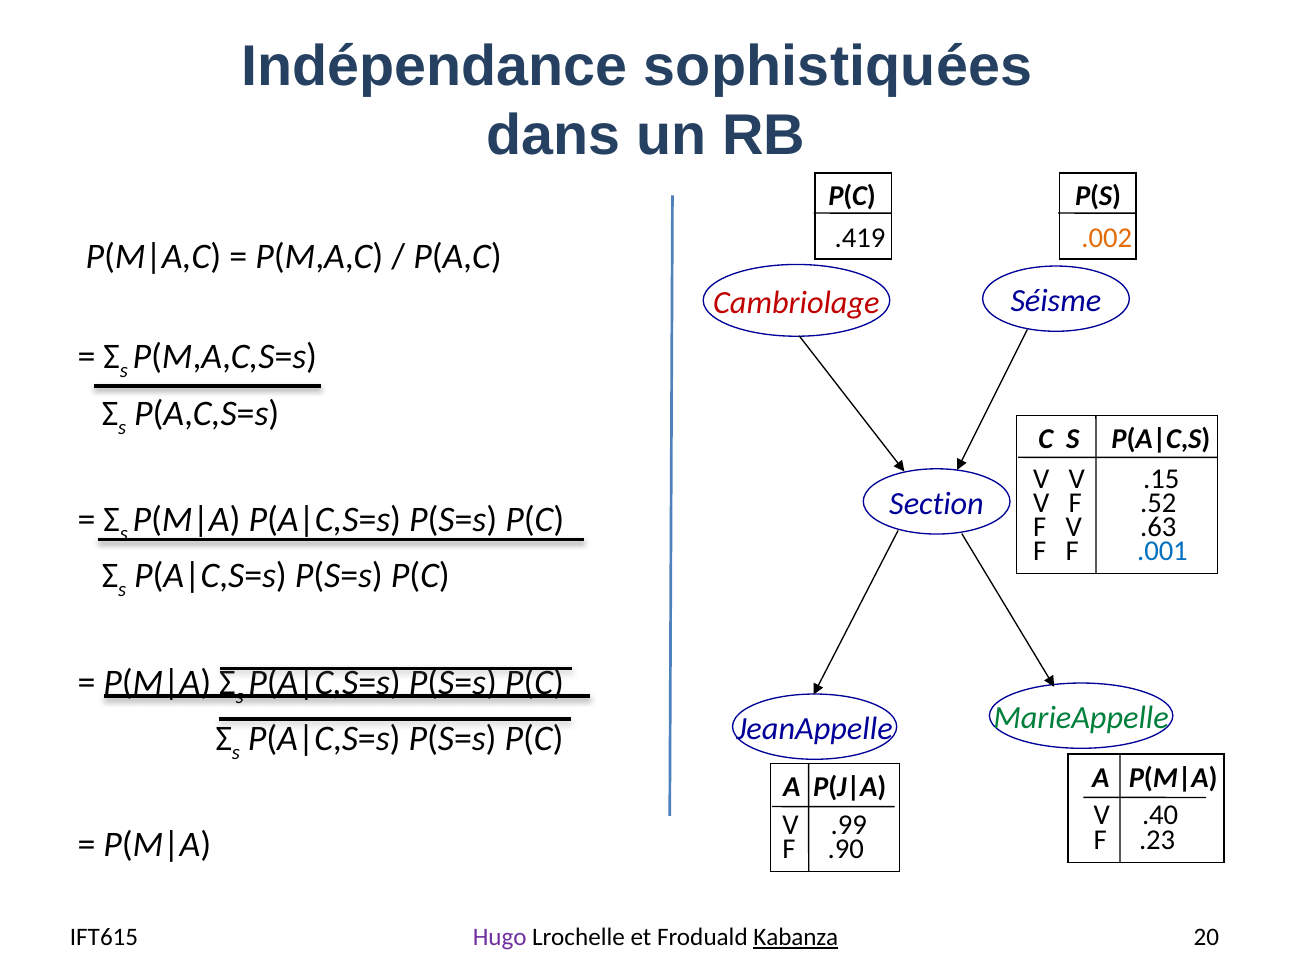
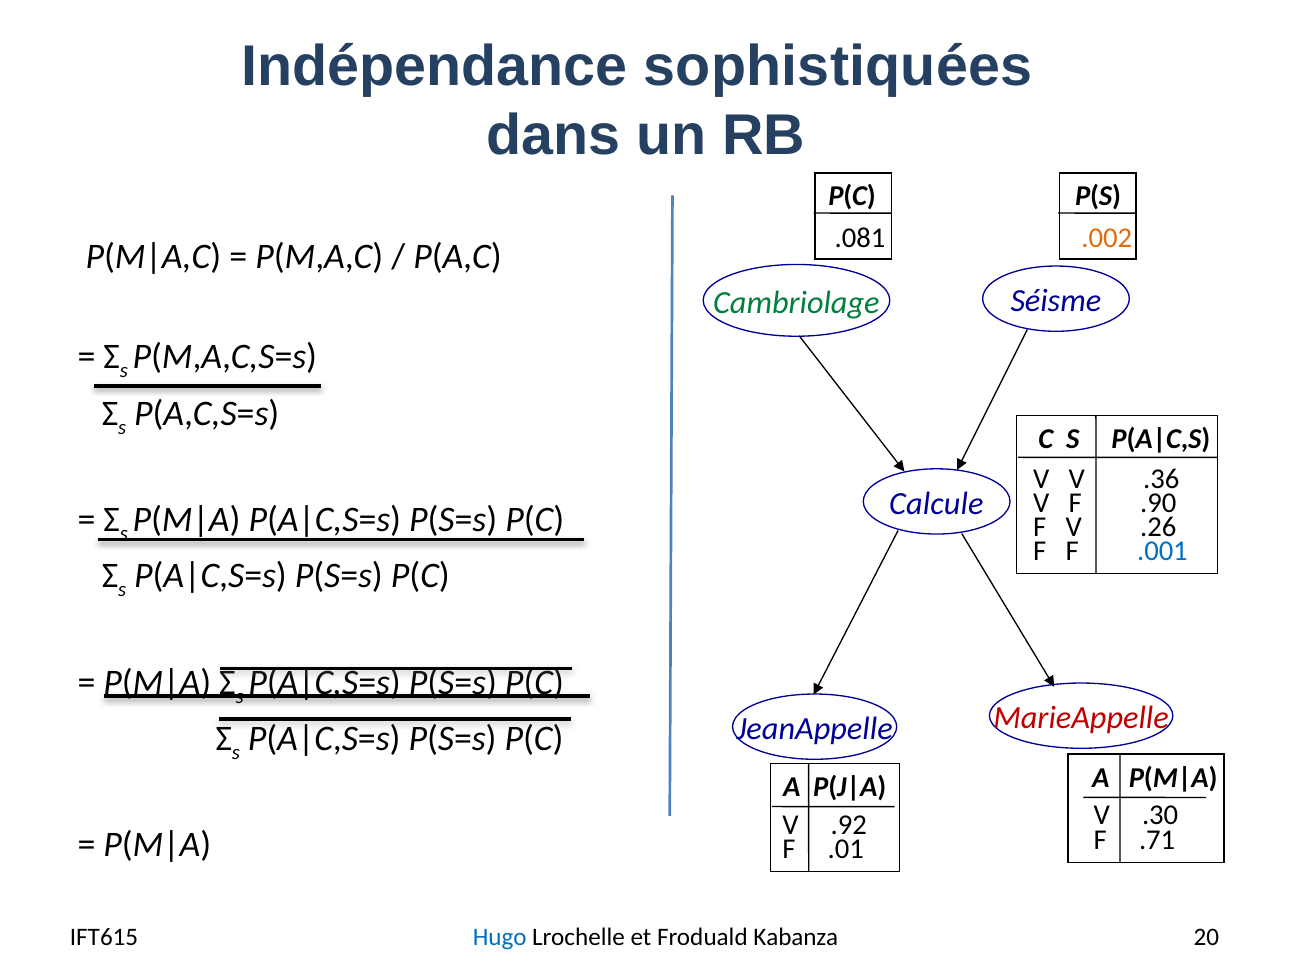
.419: .419 -> .081
Cambriolage colour: red -> green
.15: .15 -> .36
Section: Section -> Calcule
.52: .52 -> .90
.63: .63 -> .26
MarieAppelle colour: green -> red
.40: .40 -> .30
.99: .99 -> .92
.23: .23 -> .71
.90: .90 -> .01
Hugo colour: purple -> blue
Kabanza underline: present -> none
